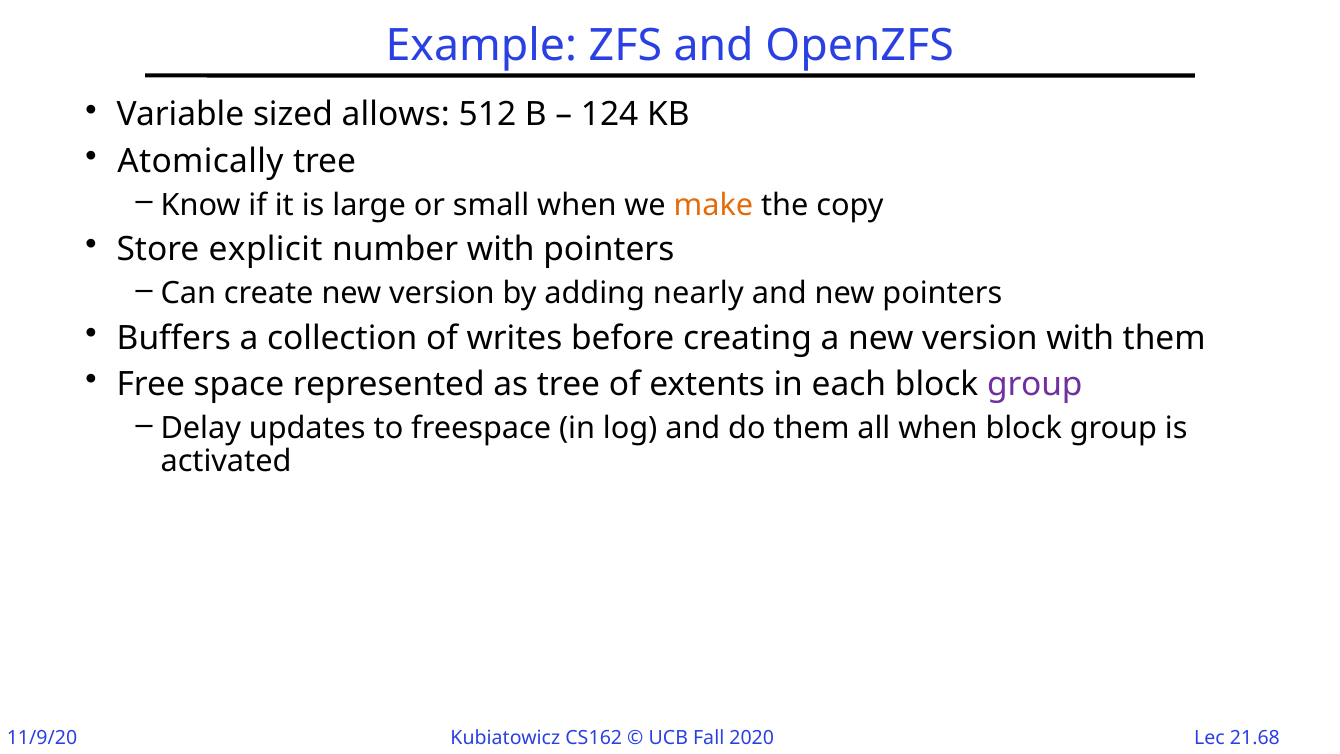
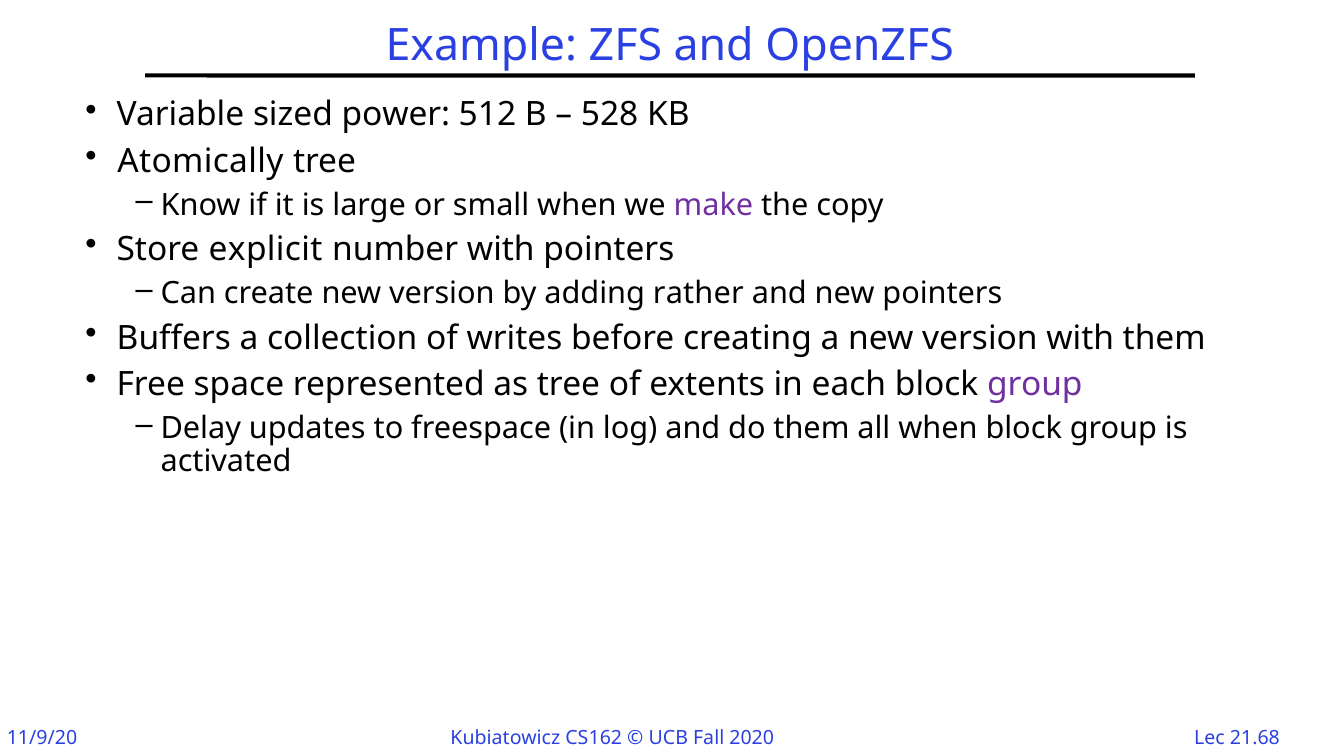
allows: allows -> power
124: 124 -> 528
make colour: orange -> purple
nearly: nearly -> rather
